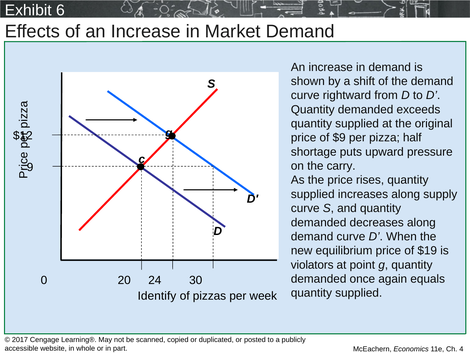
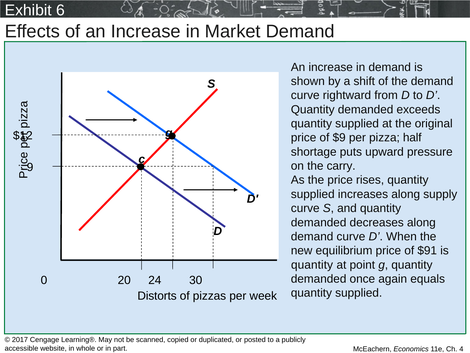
$19: $19 -> $91
violators at (312, 264): violators -> quantity
Identify: Identify -> Distorts
